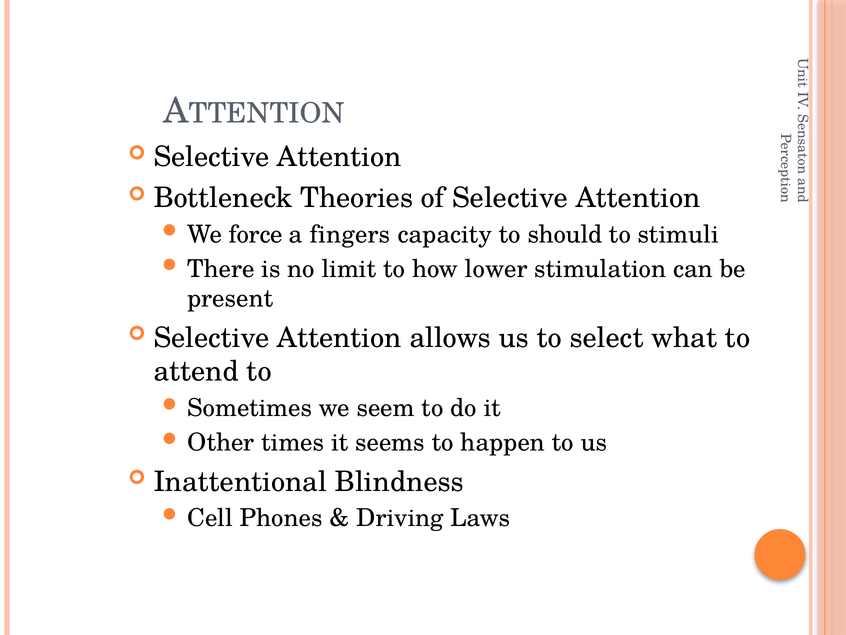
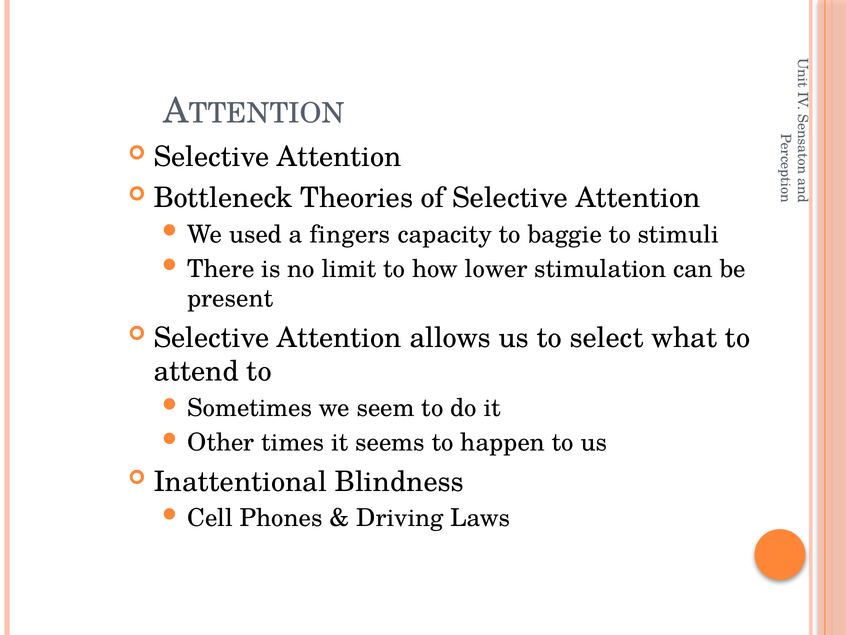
force: force -> used
should: should -> baggie
